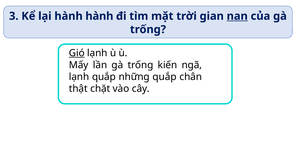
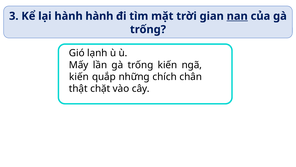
Gió underline: present -> none
lạnh at (79, 77): lạnh -> kiến
những quắp: quắp -> chích
